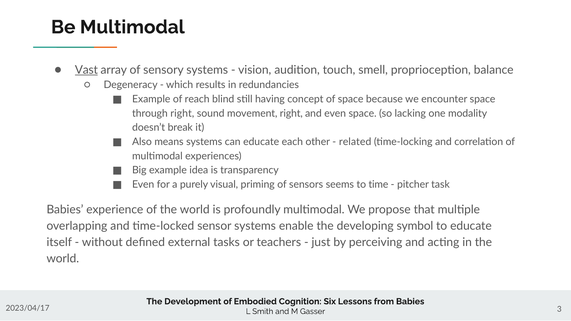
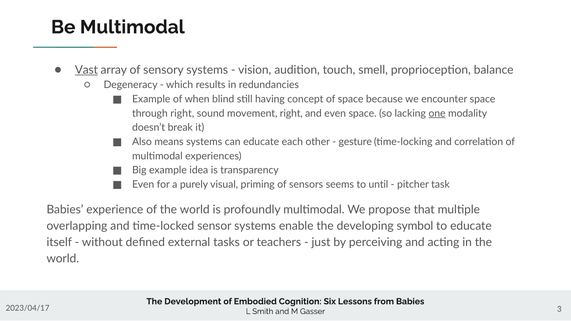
reach: reach -> when
one underline: none -> present
related: related -> gesture
time: time -> until
